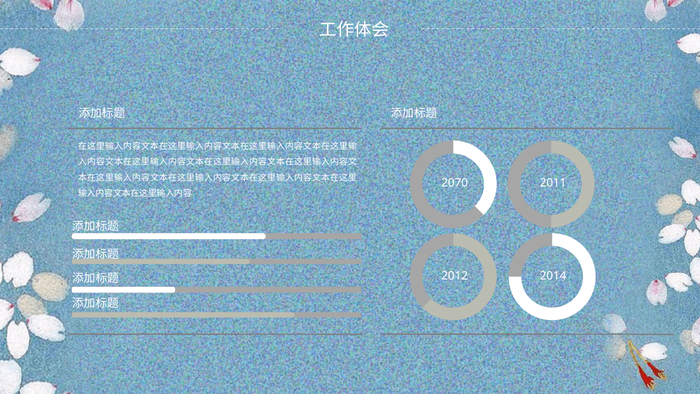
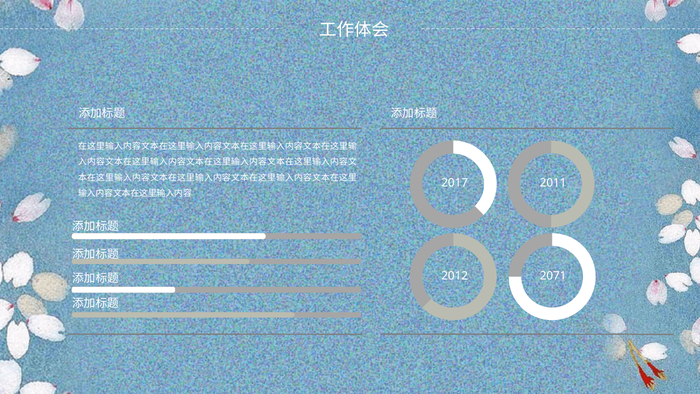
2070: 2070 -> 2017
2014: 2014 -> 2071
